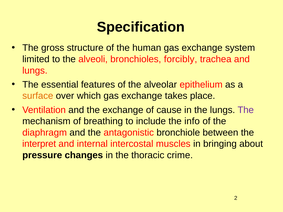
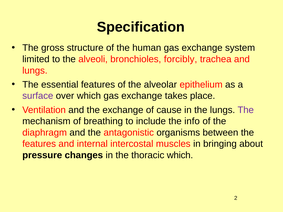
surface colour: orange -> purple
bronchiole: bronchiole -> organisms
interpret at (39, 144): interpret -> features
thoracic crime: crime -> which
